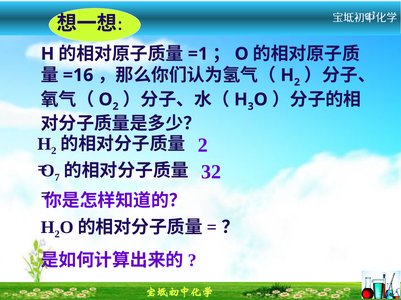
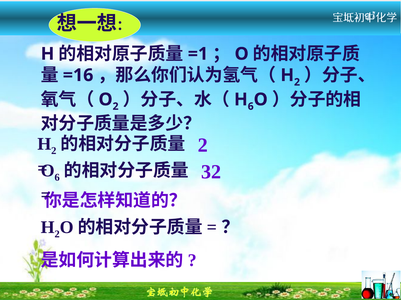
3 at (251, 107): 3 -> 6
7 at (57, 178): 7 -> 6
